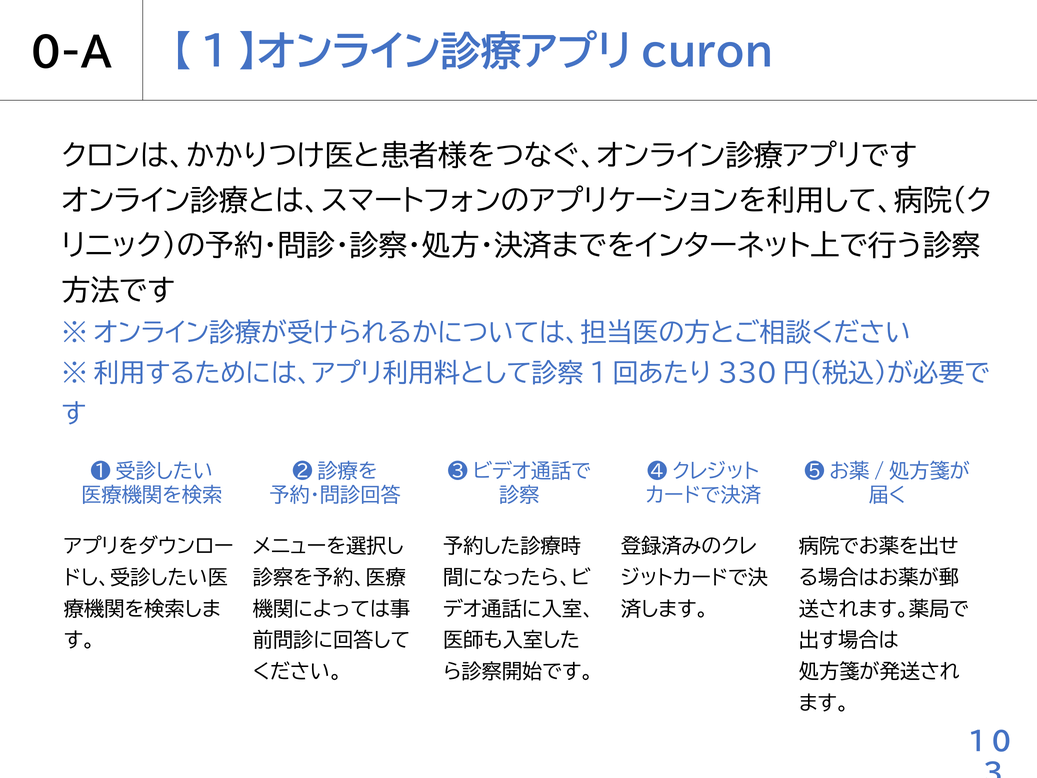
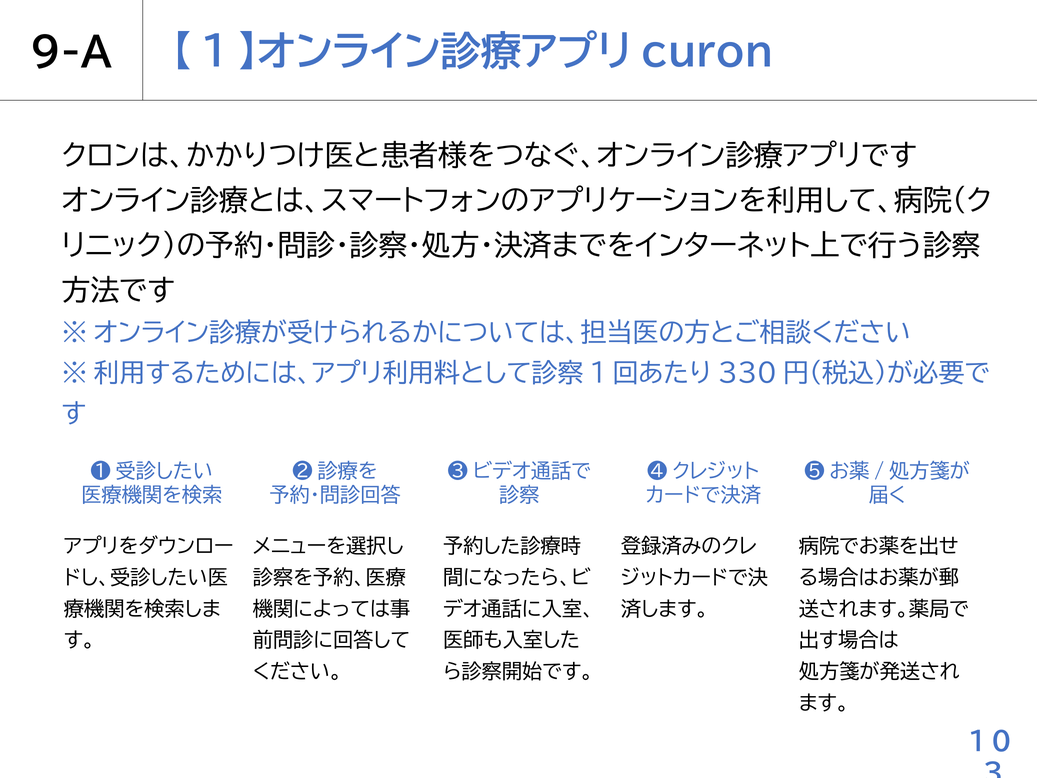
0-A: 0-A -> 9-A
